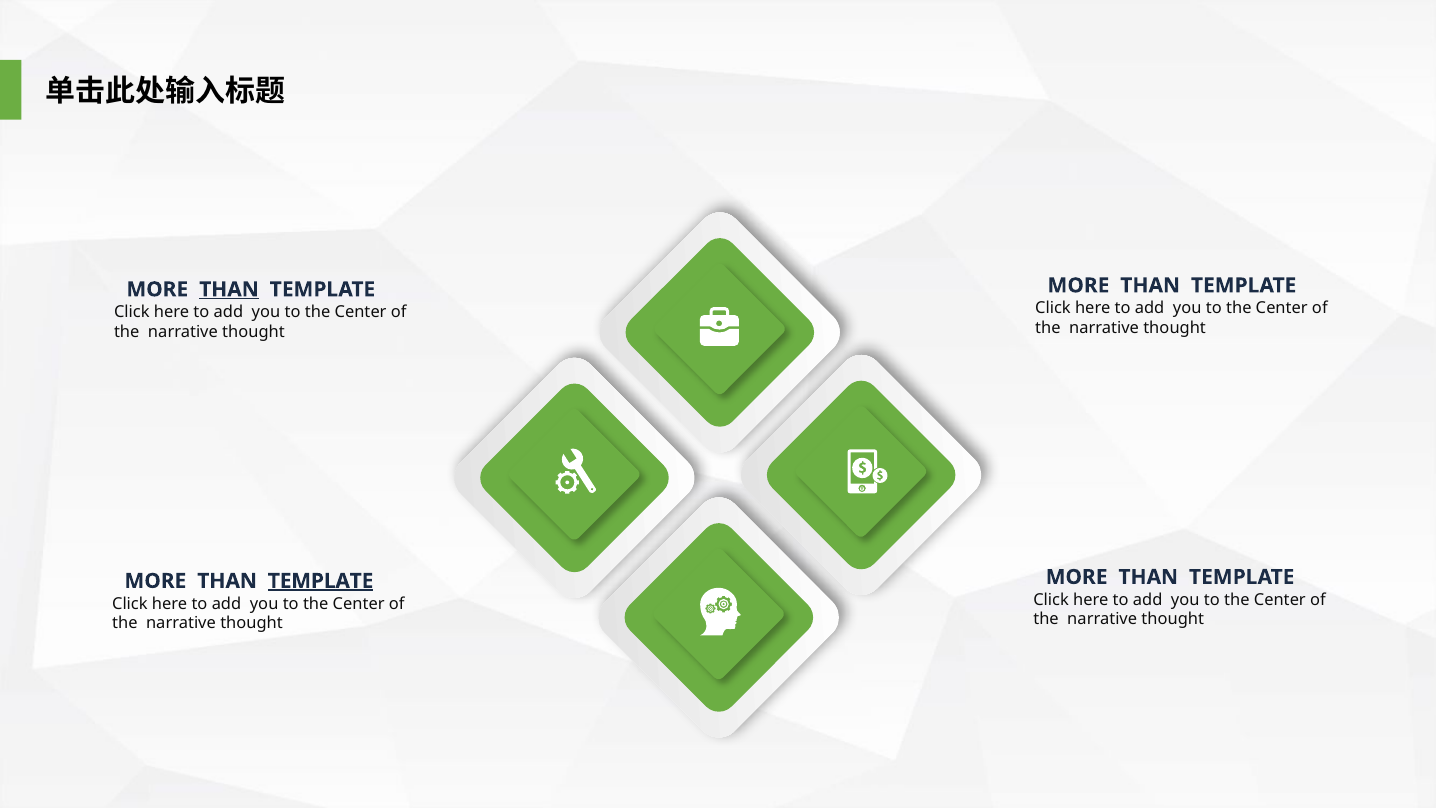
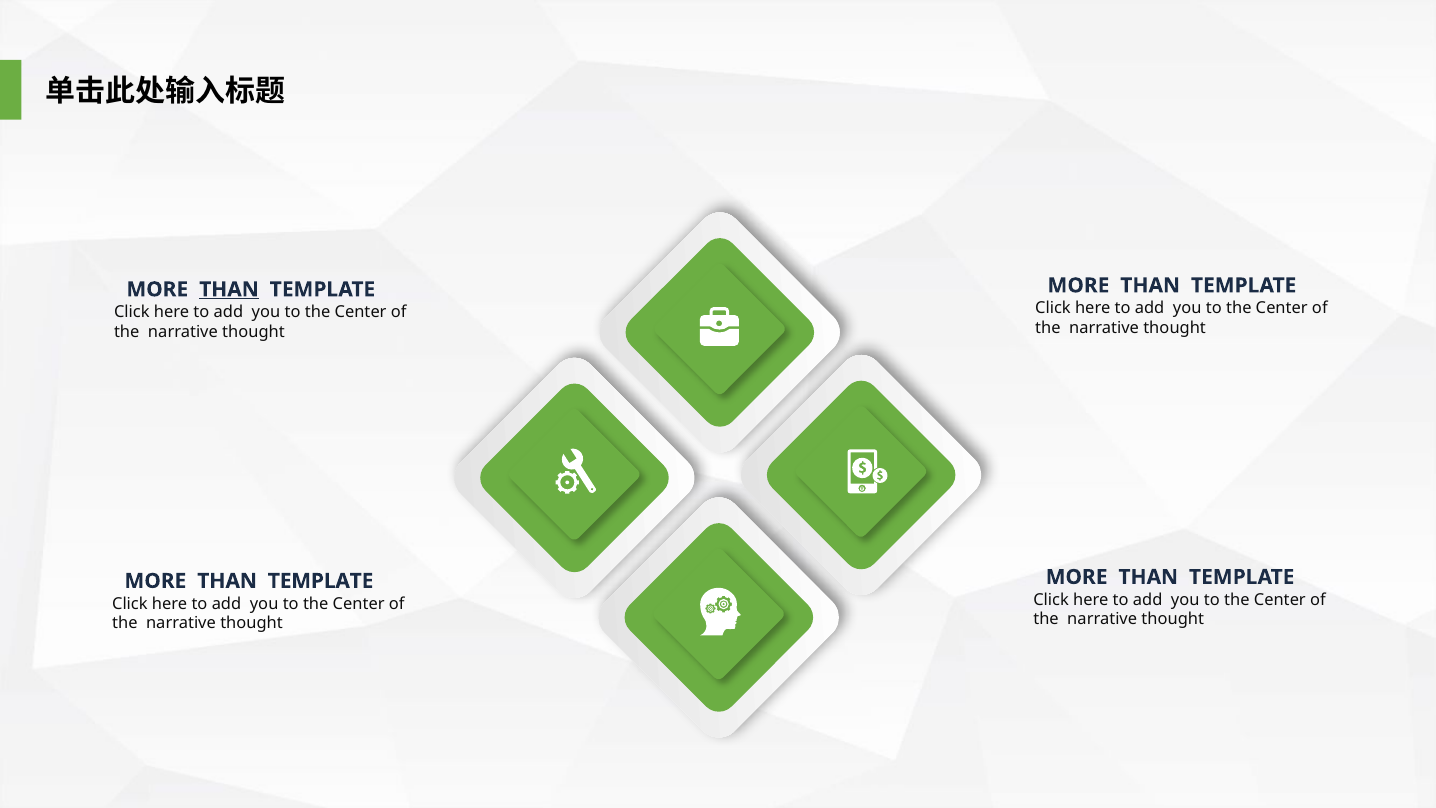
TEMPLATE at (321, 581) underline: present -> none
